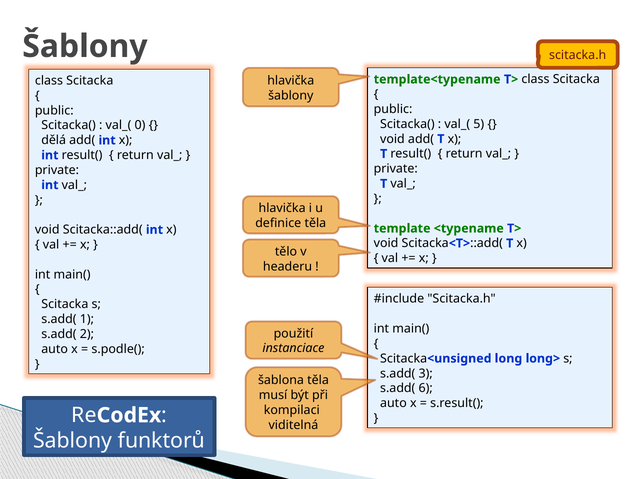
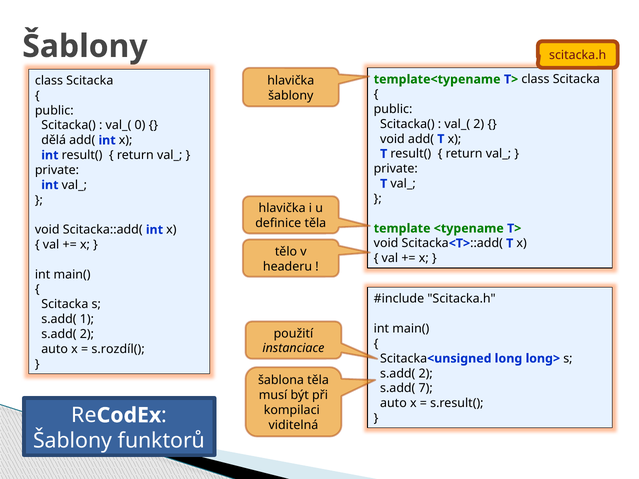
val_( 5: 5 -> 2
s.podle(: s.podle( -> s.rozdíl(
3 at (426, 374): 3 -> 2
6: 6 -> 7
